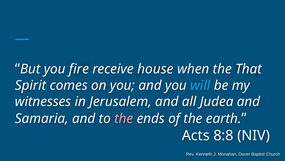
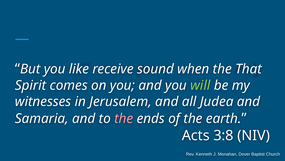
fire: fire -> like
house: house -> sound
will colour: light blue -> light green
8:8: 8:8 -> 3:8
